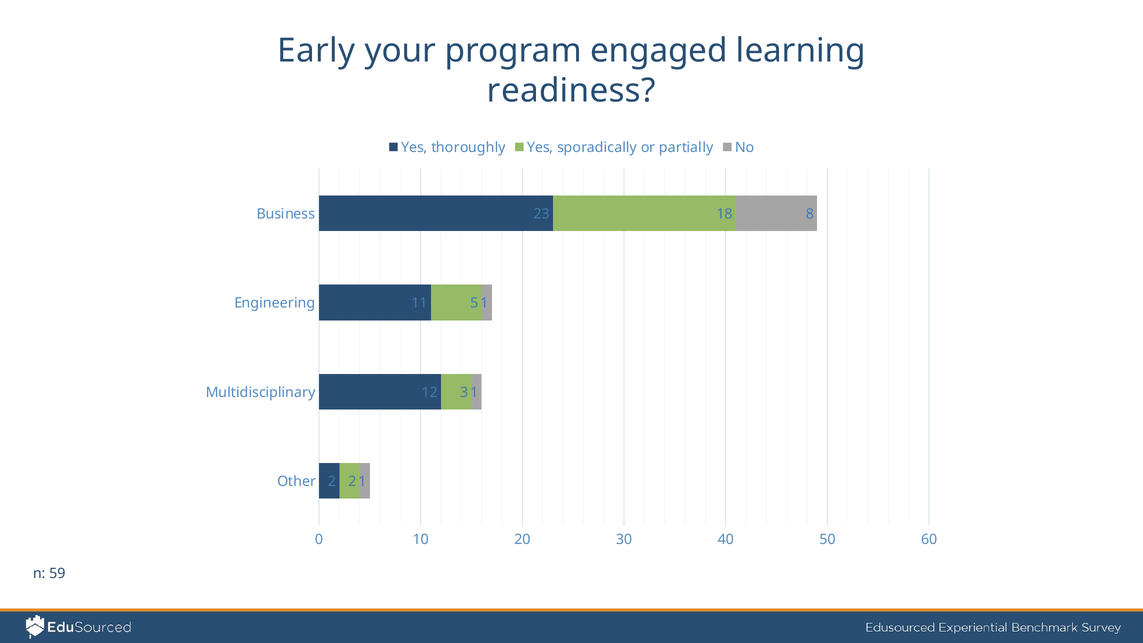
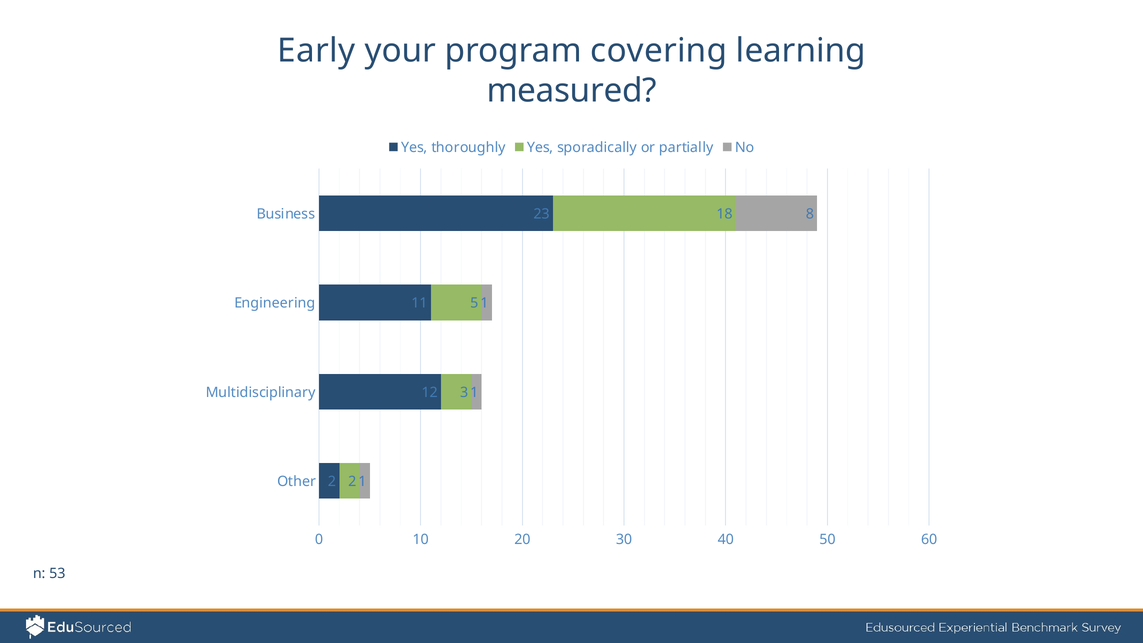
engaged: engaged -> covering
readiness: readiness -> measured
59: 59 -> 53
